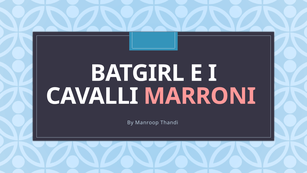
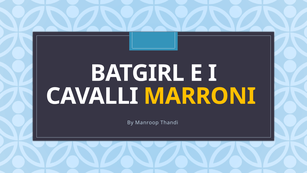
MARRONI colour: pink -> yellow
